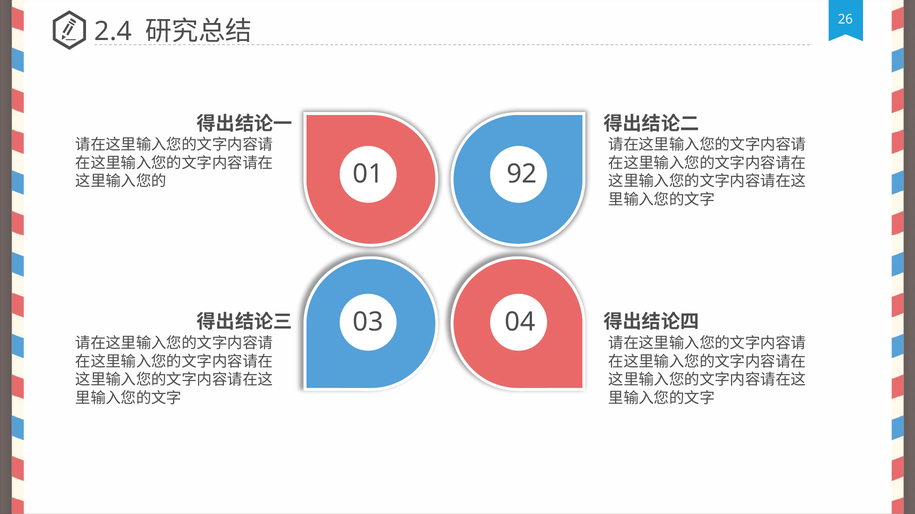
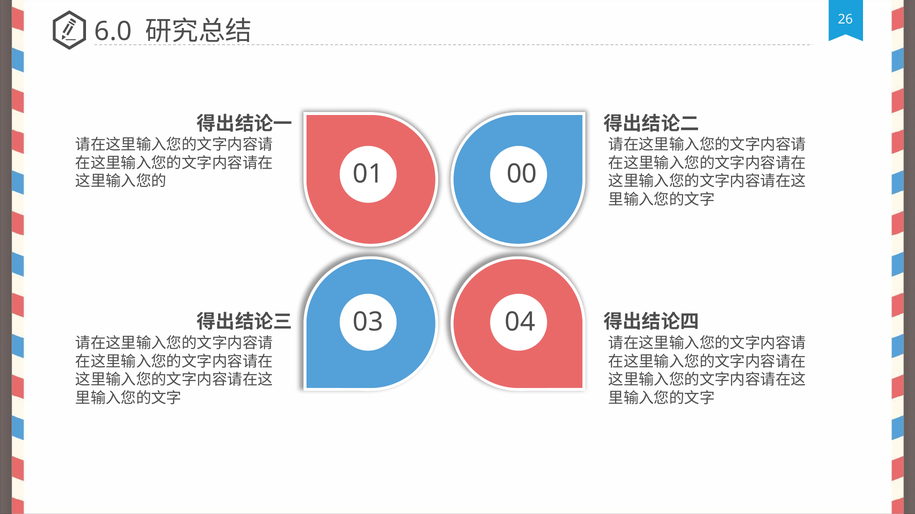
2.4: 2.4 -> 6.0
92: 92 -> 00
